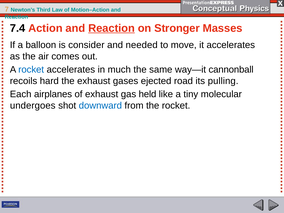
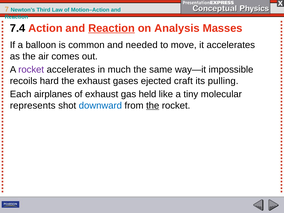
Stronger: Stronger -> Analysis
consider: consider -> common
rocket at (31, 70) colour: blue -> purple
cannonball: cannonball -> impossible
road: road -> craft
undergoes: undergoes -> represents
the at (153, 106) underline: none -> present
